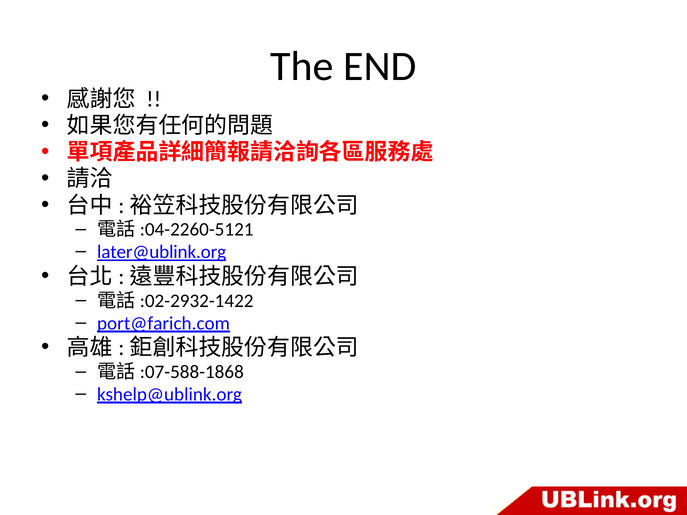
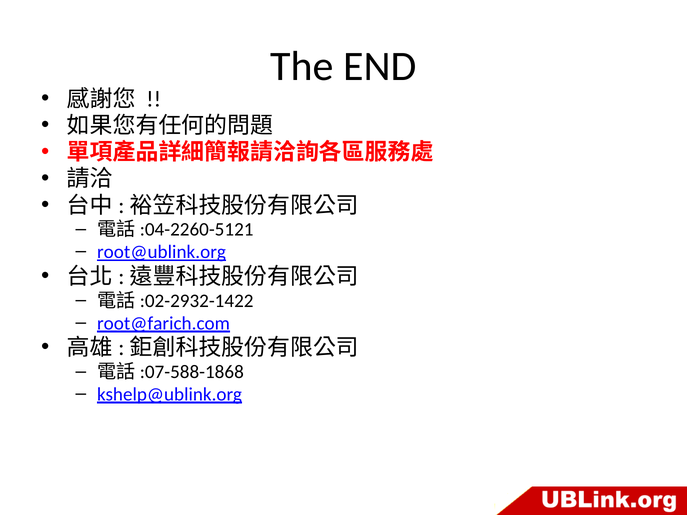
later@ublink.org: later@ublink.org -> root@ublink.org
port@farich.com: port@farich.com -> root@farich.com
